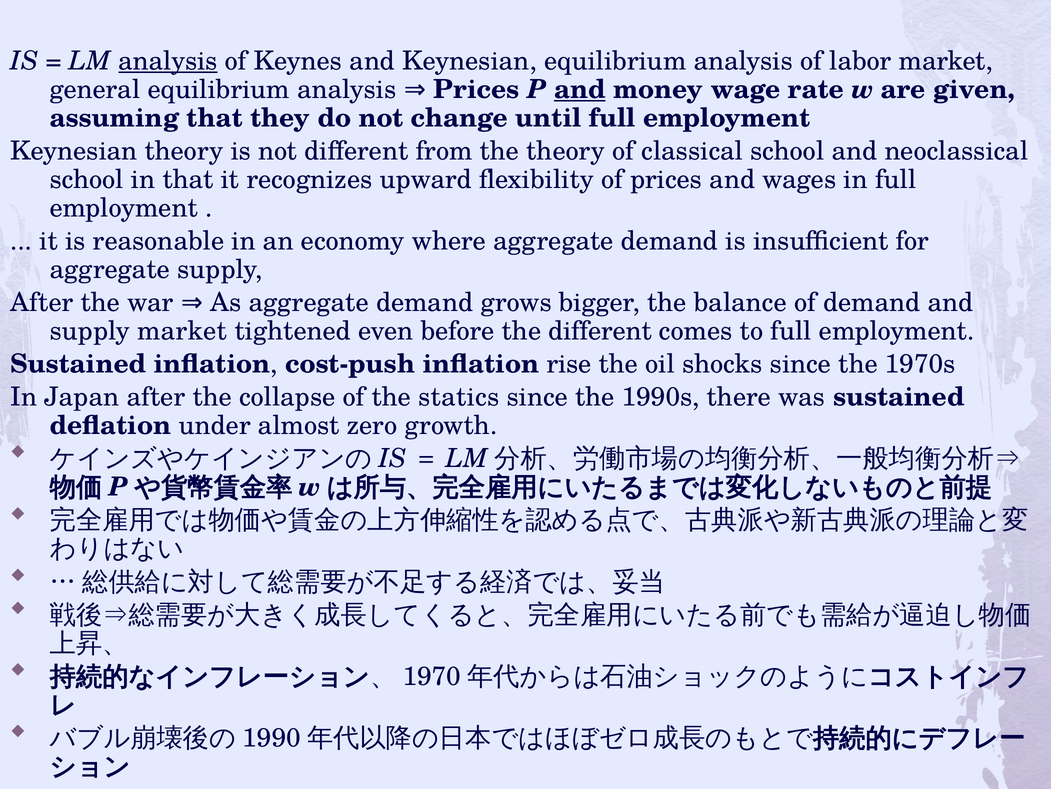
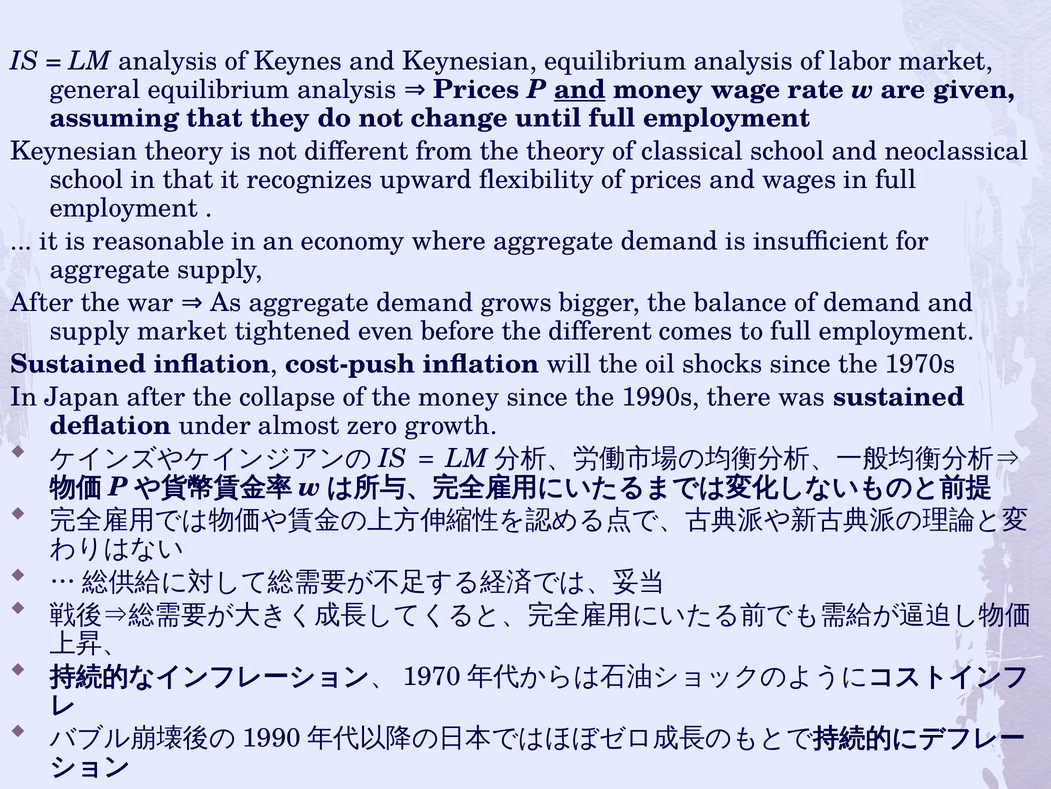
analysis at (168, 61) underline: present -> none
rise: rise -> will
the statics: statics -> money
